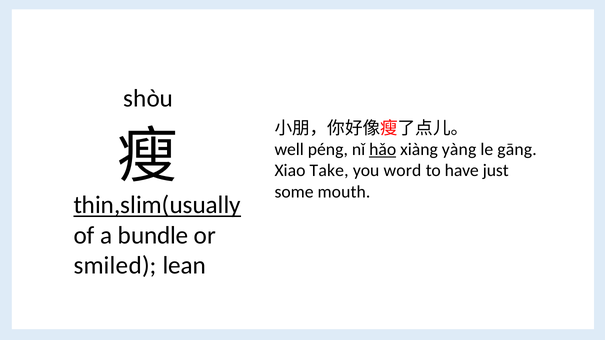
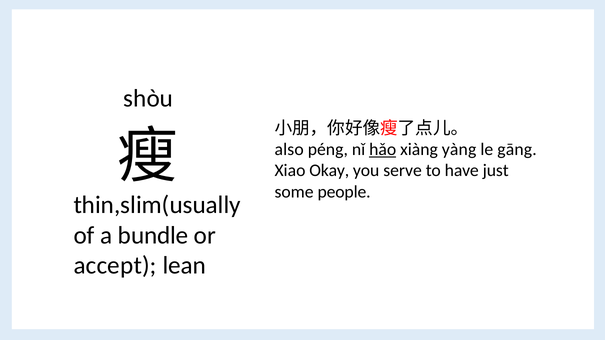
well: well -> also
Take: Take -> Okay
word: word -> serve
mouth: mouth -> people
thin,slim(usually underline: present -> none
smiled: smiled -> accept
